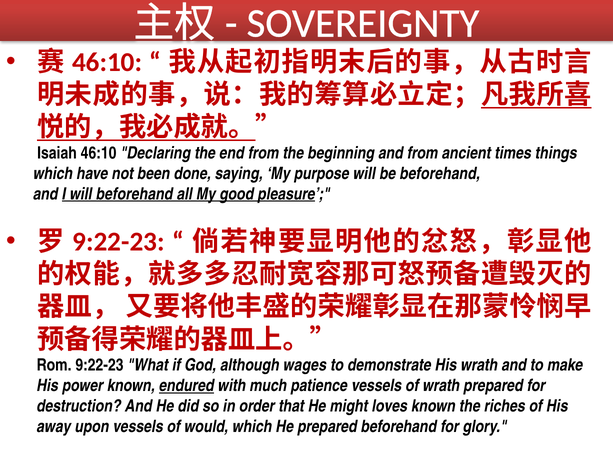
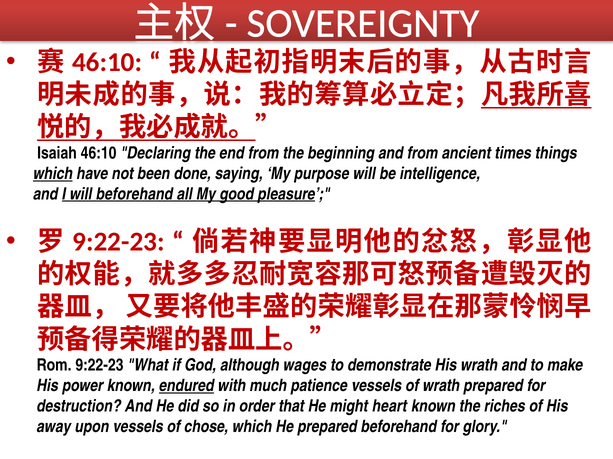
which at (53, 174) underline: none -> present
be beforehand: beforehand -> intelligence
loves: loves -> heart
would: would -> chose
